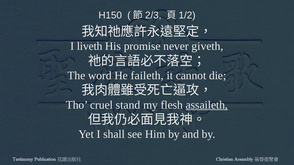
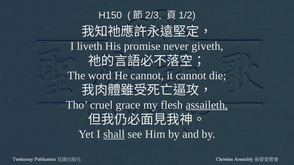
He faileth: faileth -> cannot
stand: stand -> grace
shall underline: none -> present
